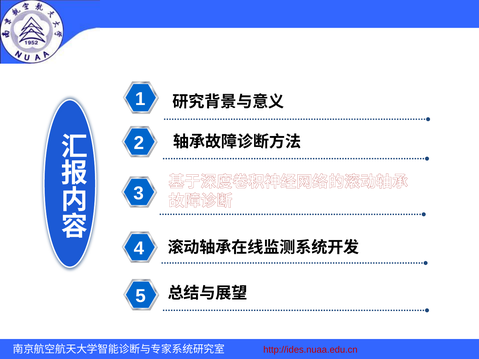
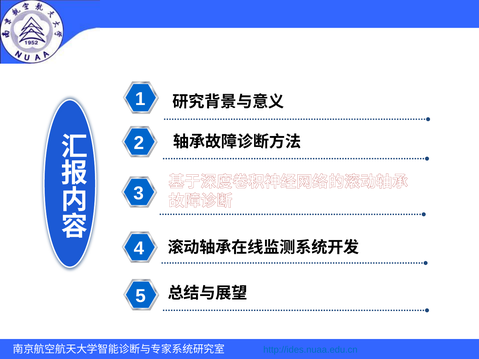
http://ides.nuaa.edu.cn colour: red -> blue
